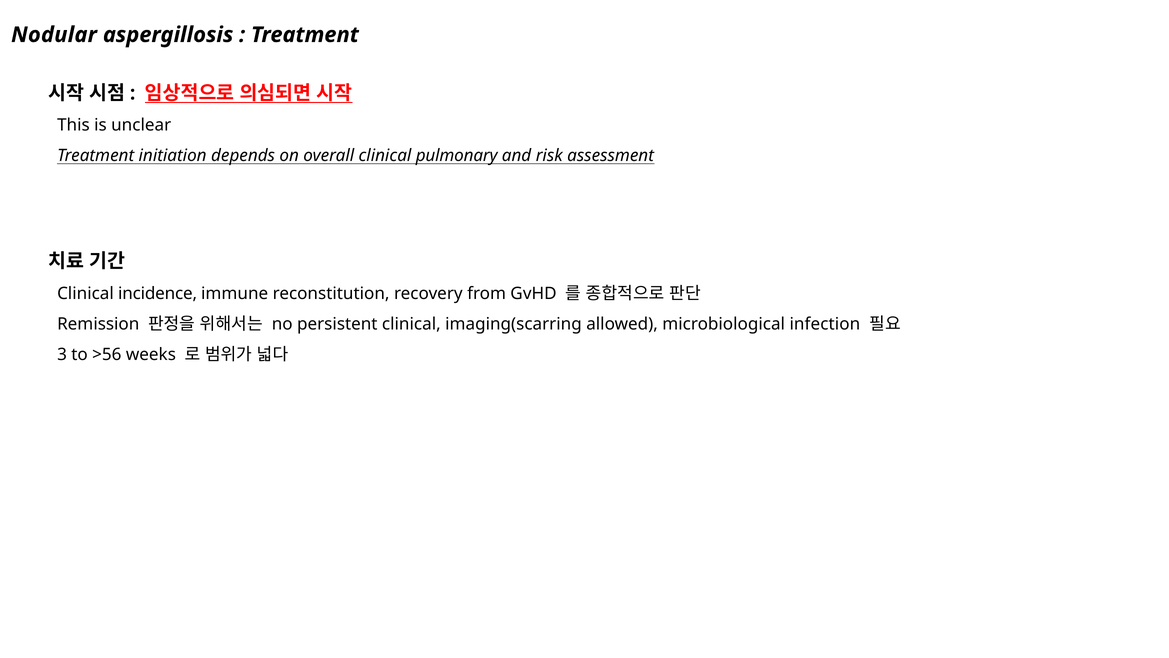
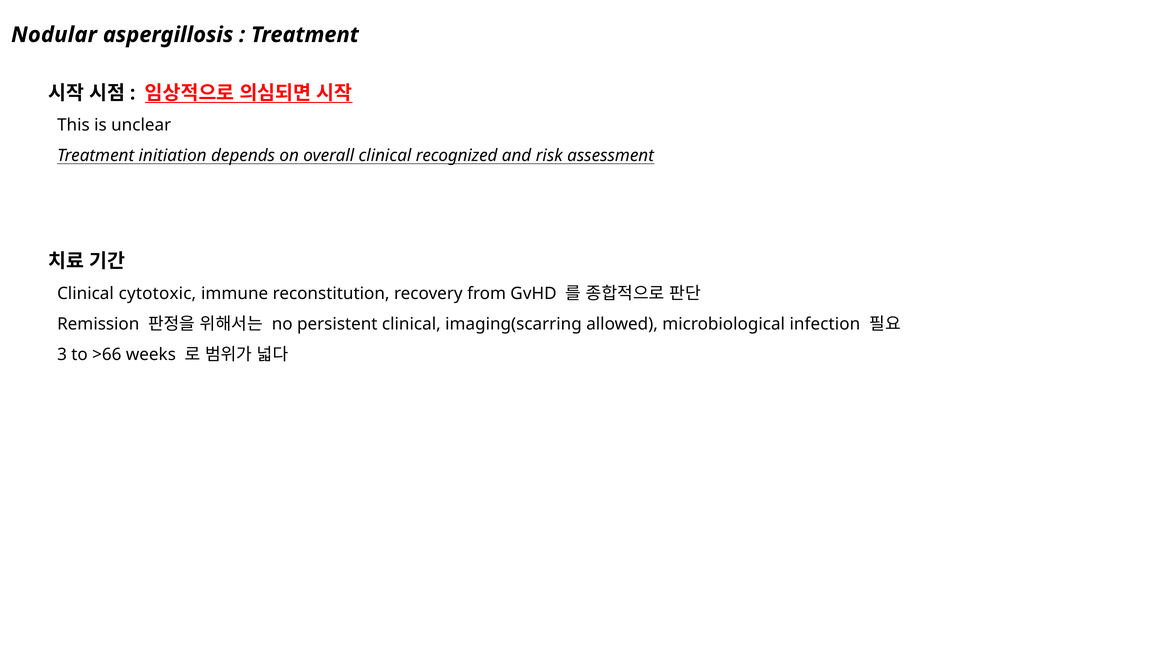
pulmonary: pulmonary -> recognized
incidence: incidence -> cytotoxic
>56: >56 -> >66
